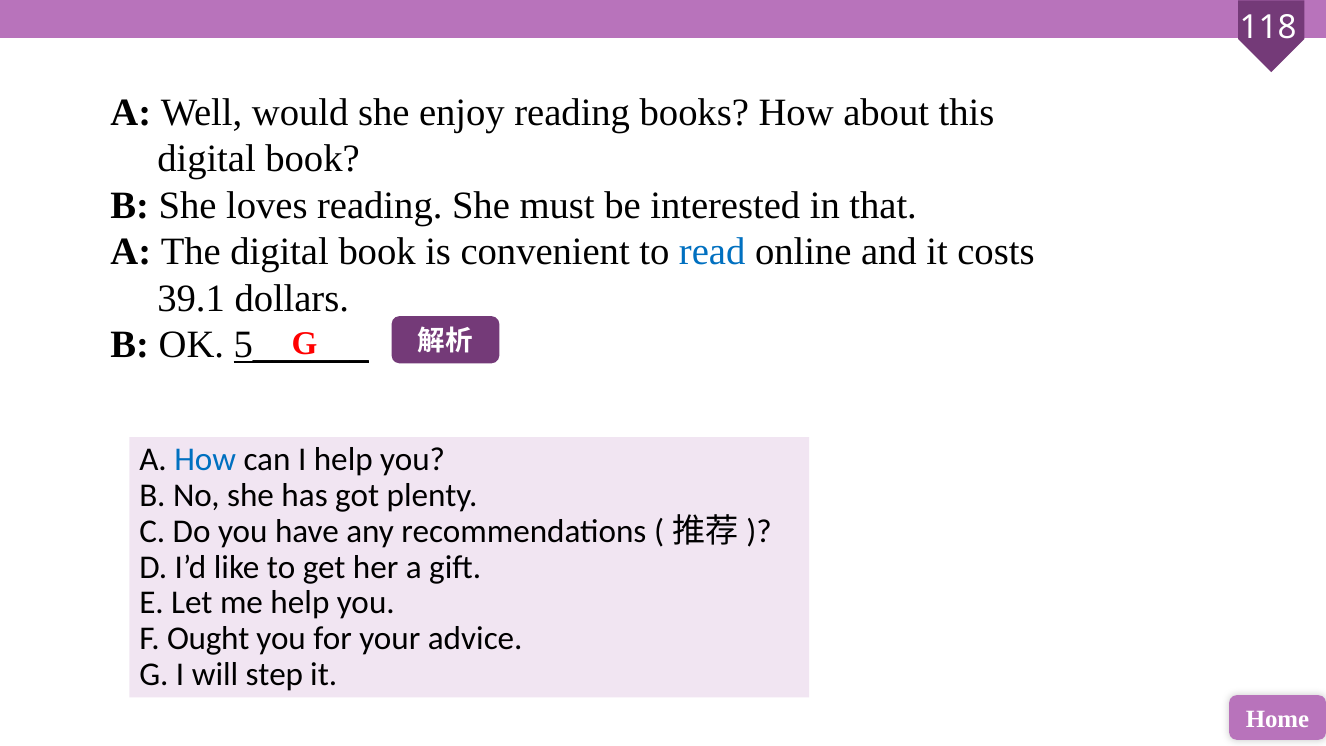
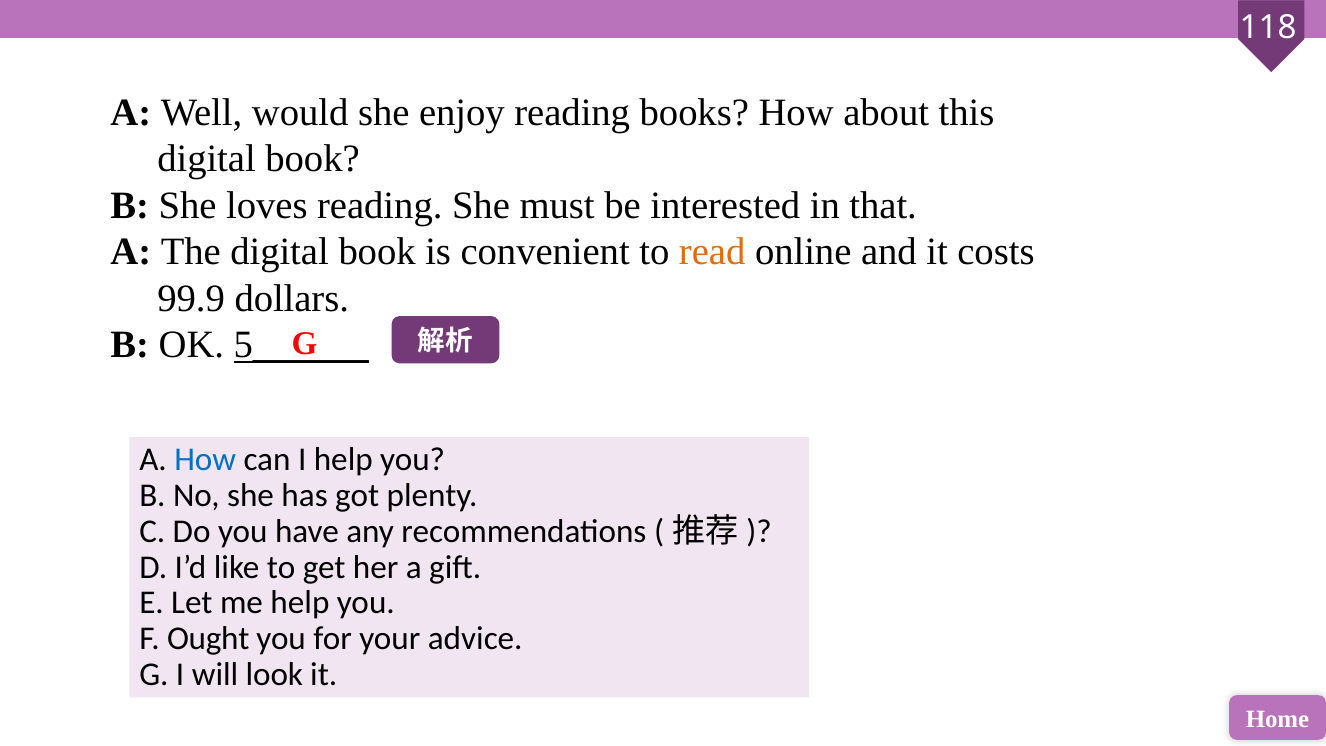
read colour: blue -> orange
39.1: 39.1 -> 99.9
step: step -> look
